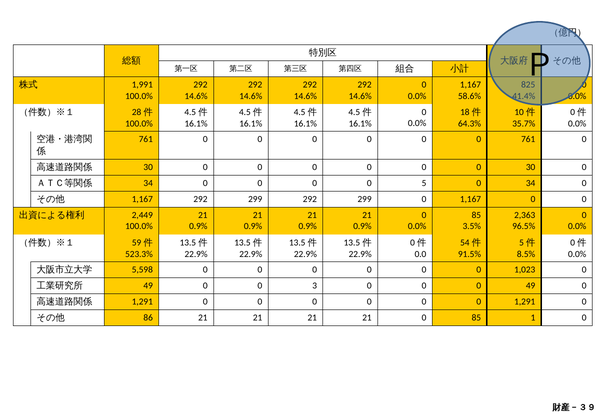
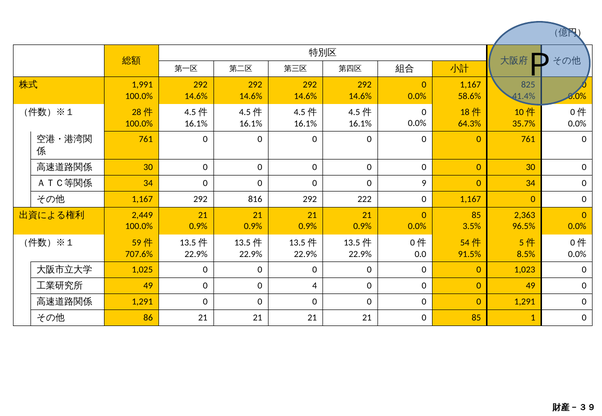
5: 5 -> 9
1,167 292 299: 299 -> 816
299 at (365, 199): 299 -> 222
523.3%: 523.3% -> 707.6%
5,598: 5,598 -> 1,025
3: 3 -> 4
